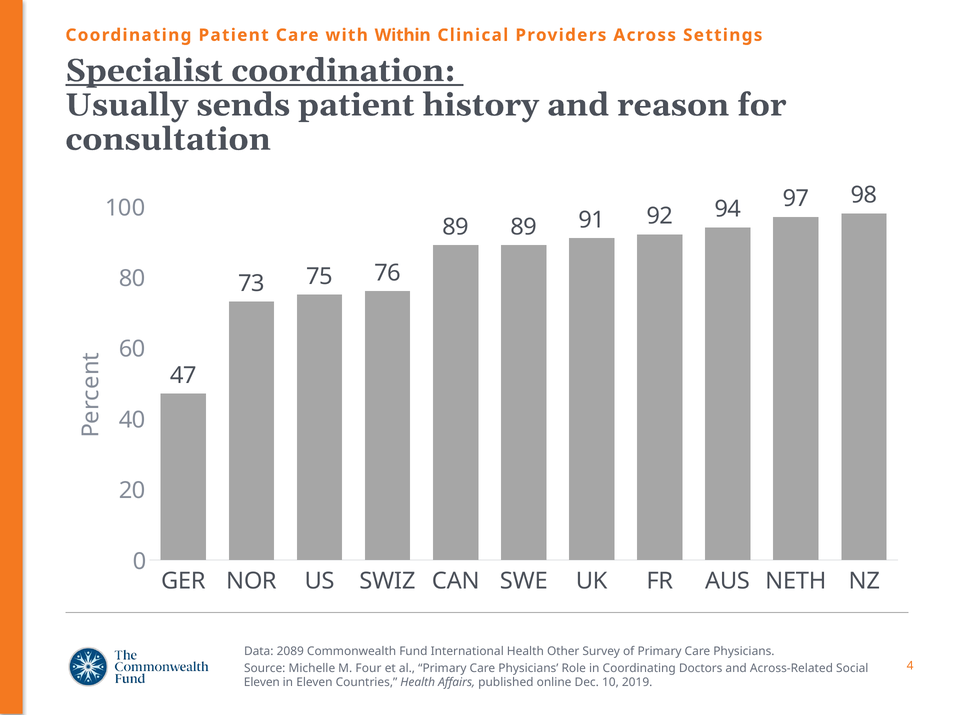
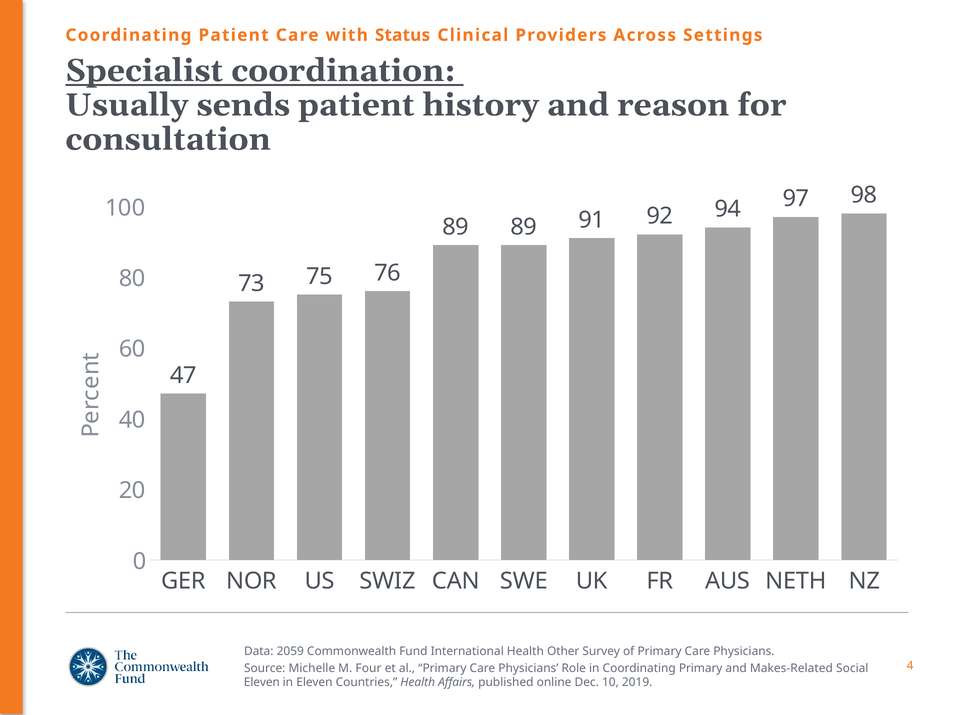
Within: Within -> Status
2089: 2089 -> 2059
Coordinating Doctors: Doctors -> Primary
Across-Related: Across-Related -> Makes-Related
